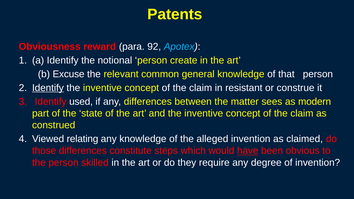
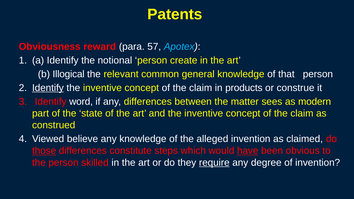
92: 92 -> 57
Excuse: Excuse -> Illogical
resistant: resistant -> products
used: used -> word
relating: relating -> believe
those underline: none -> present
require underline: none -> present
